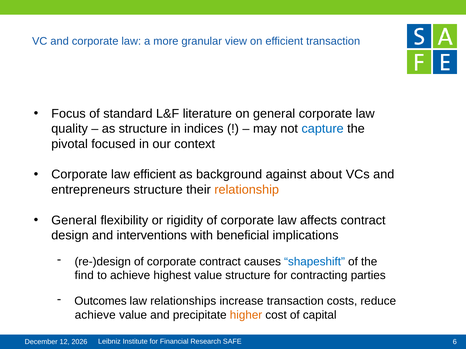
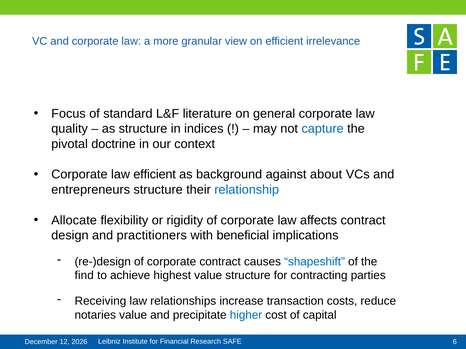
efficient transaction: transaction -> irrelevance
focused: focused -> doctrine
relationship colour: orange -> blue
General at (74, 221): General -> Allocate
interventions: interventions -> practitioners
Outcomes: Outcomes -> Receiving
achieve at (95, 315): achieve -> notaries
higher colour: orange -> blue
